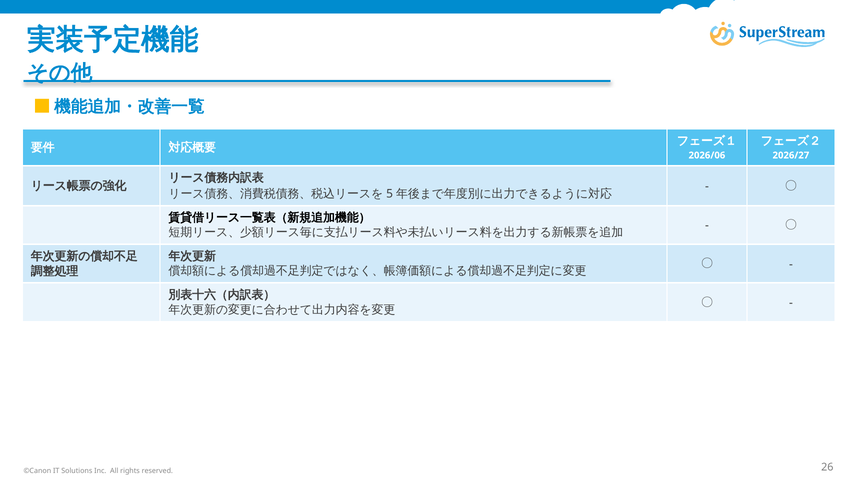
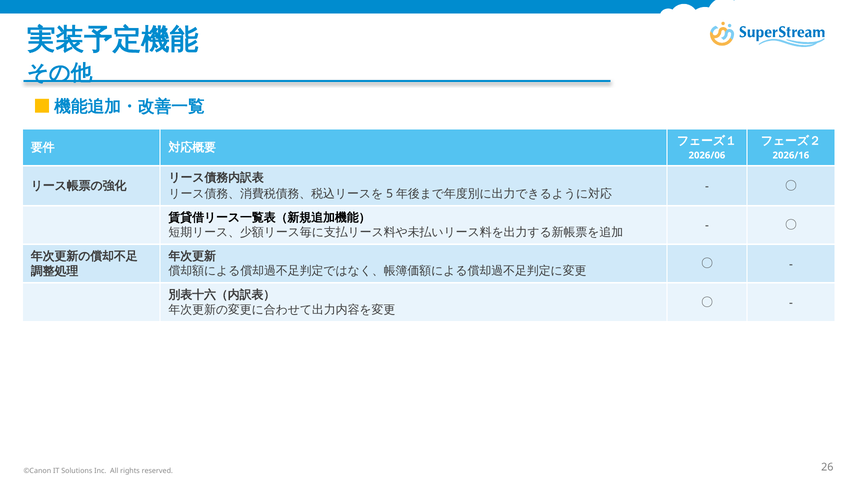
2026/27: 2026/27 -> 2026/16
